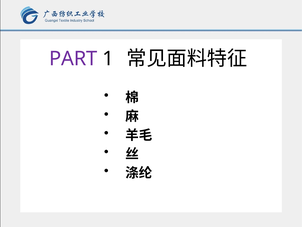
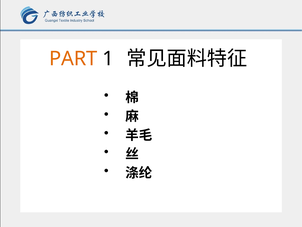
PART colour: purple -> orange
